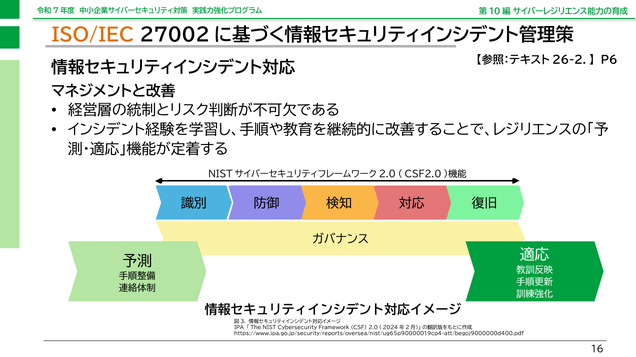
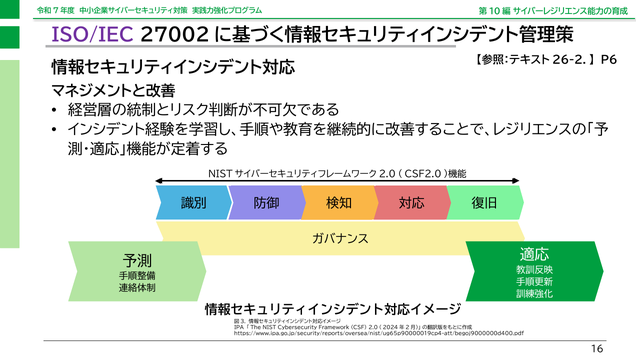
ISO/IEC colour: orange -> purple
